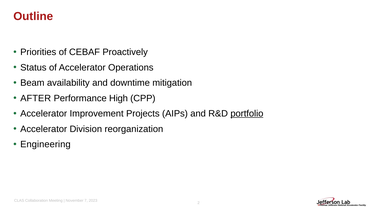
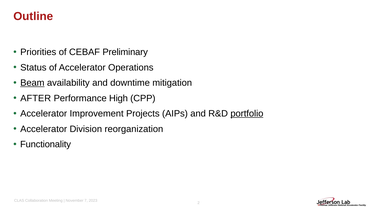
Proactively: Proactively -> Preliminary
Beam underline: none -> present
Engineering: Engineering -> Functionality
